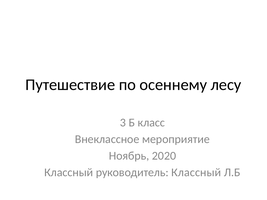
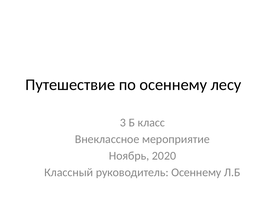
руководитель Классный: Классный -> Осеннему
